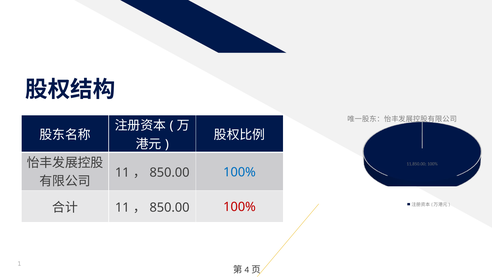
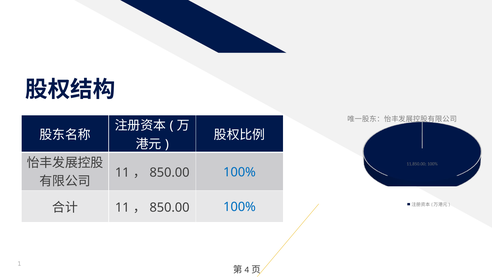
100% at (240, 207) colour: red -> blue
